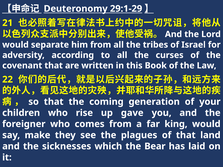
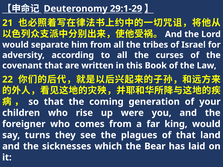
gave: gave -> were
make: make -> turns
